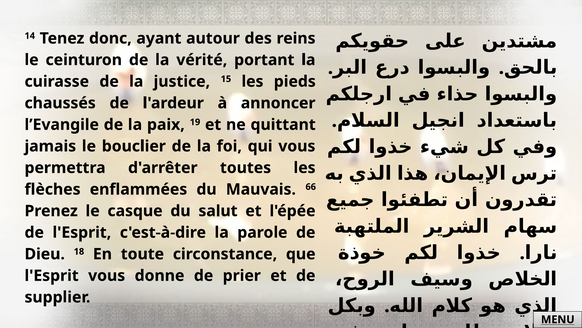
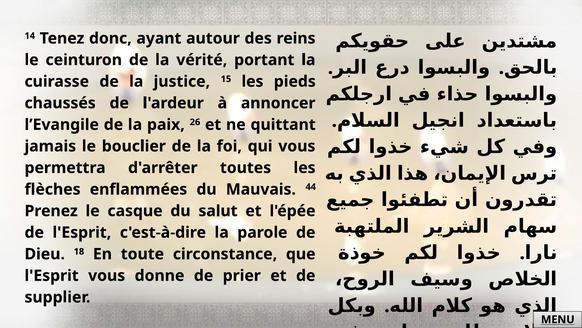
19: 19 -> 26
66: 66 -> 44
